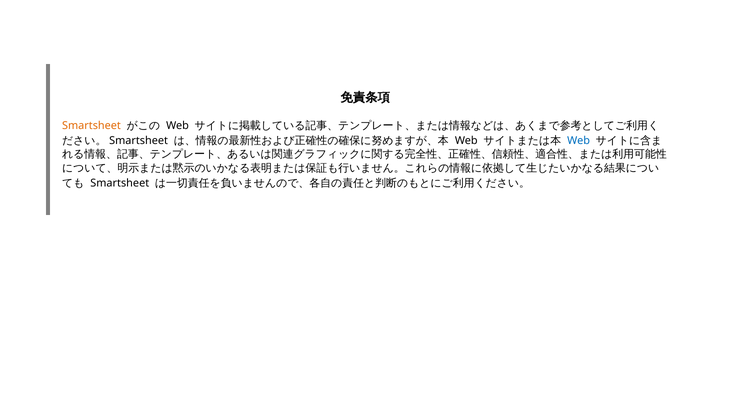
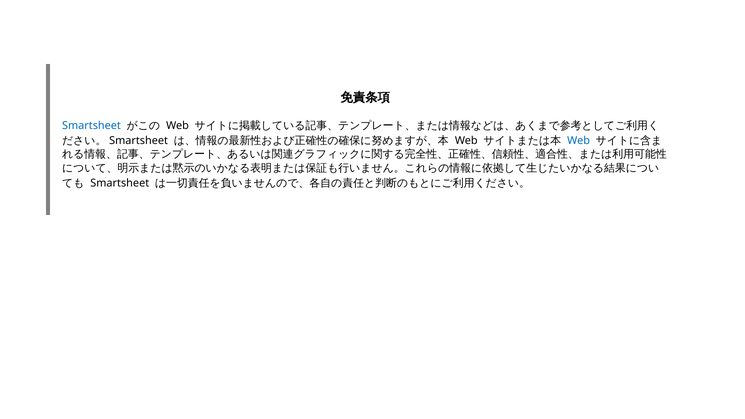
Smartsheet at (92, 126) colour: orange -> blue
